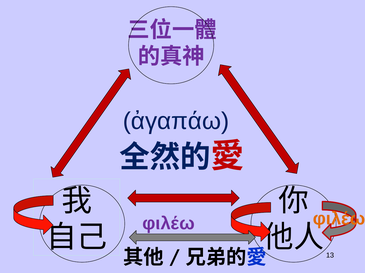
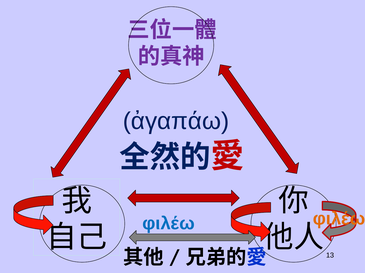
φιλέω at (169, 224) colour: purple -> blue
